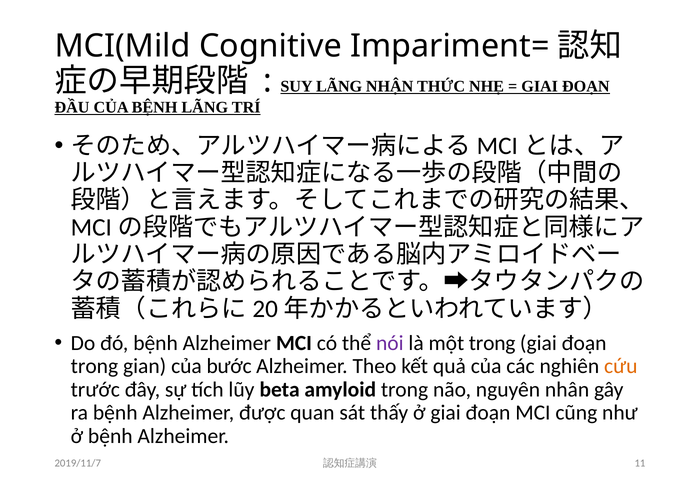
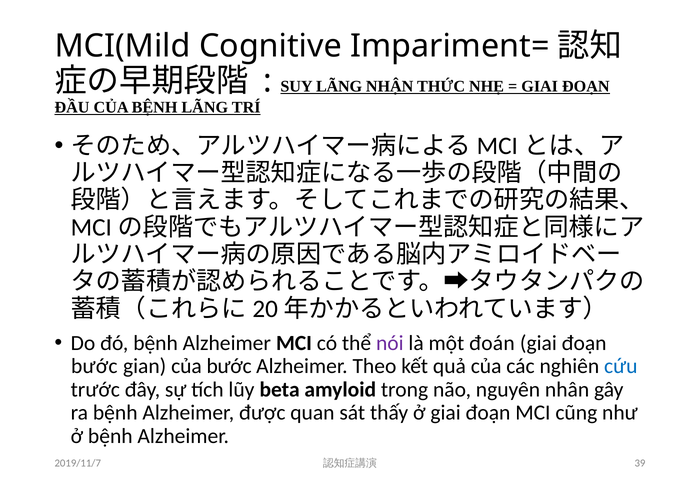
một trong: trong -> đoán
trong at (94, 366): trong -> bước
cứu colour: orange -> blue
11: 11 -> 39
